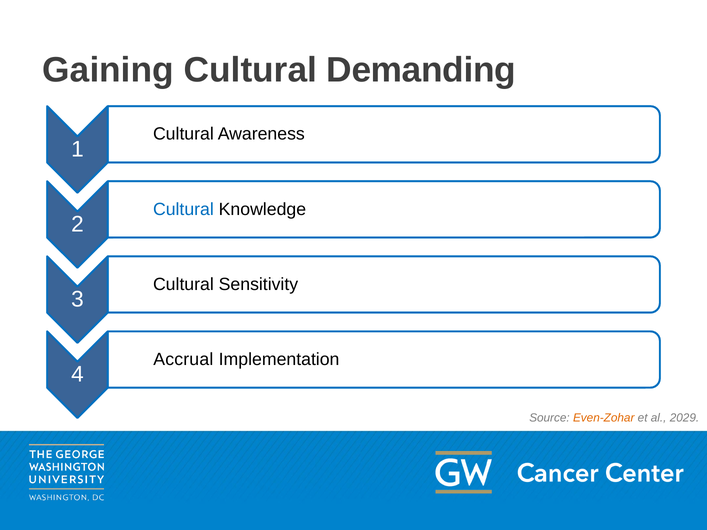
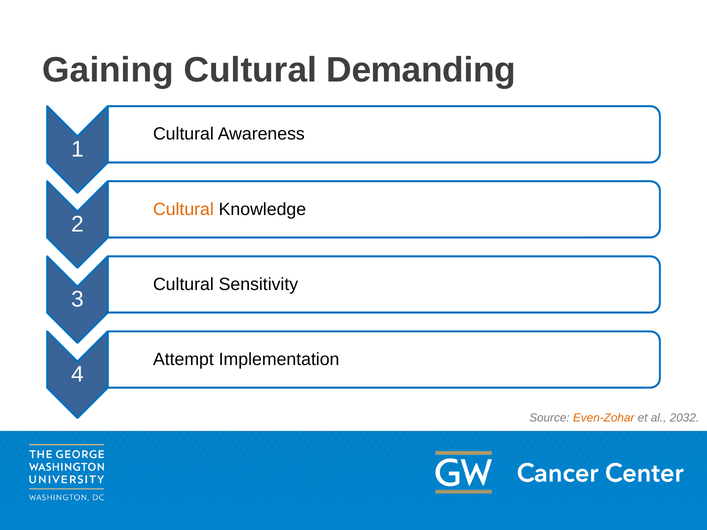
Cultural at (183, 209) colour: blue -> orange
Accrual: Accrual -> Attempt
2029: 2029 -> 2032
